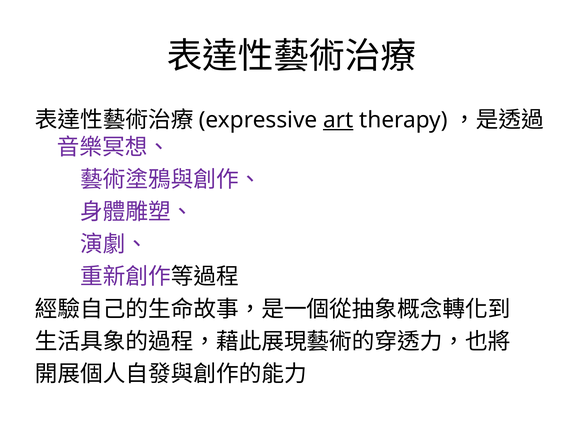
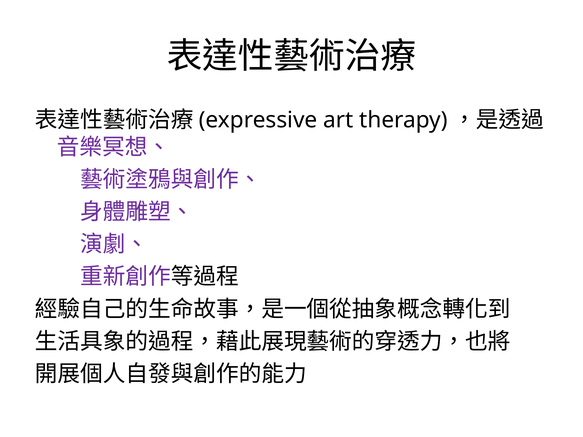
art underline: present -> none
